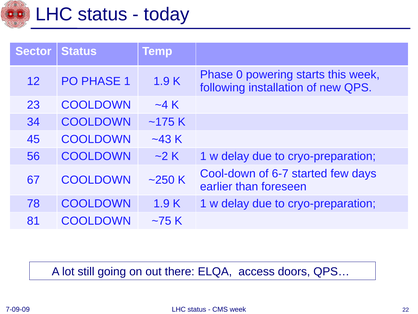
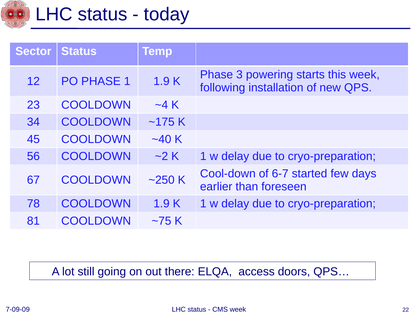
0: 0 -> 3
~43: ~43 -> ~40
